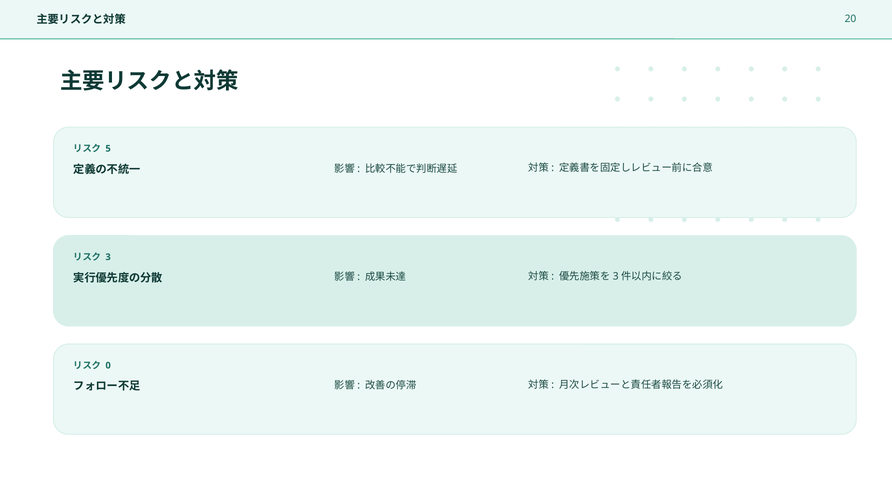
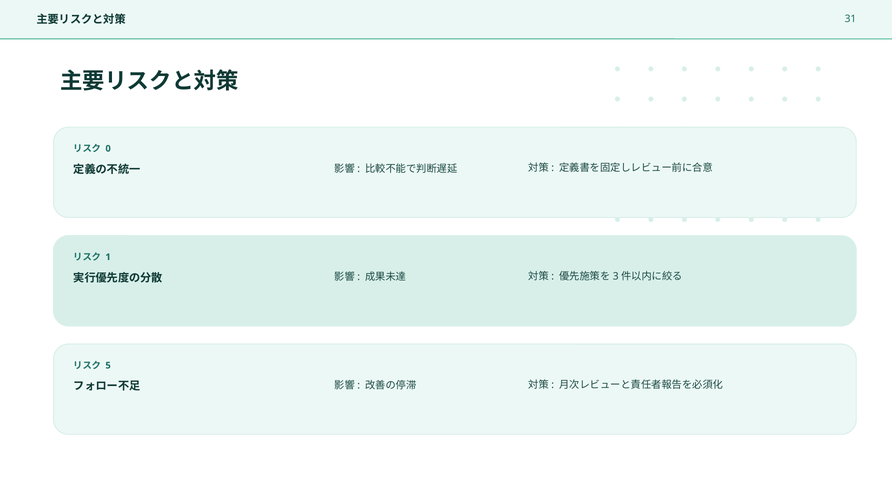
20: 20 -> 31
5: 5 -> 0
3: 3 -> 1
0: 0 -> 5
